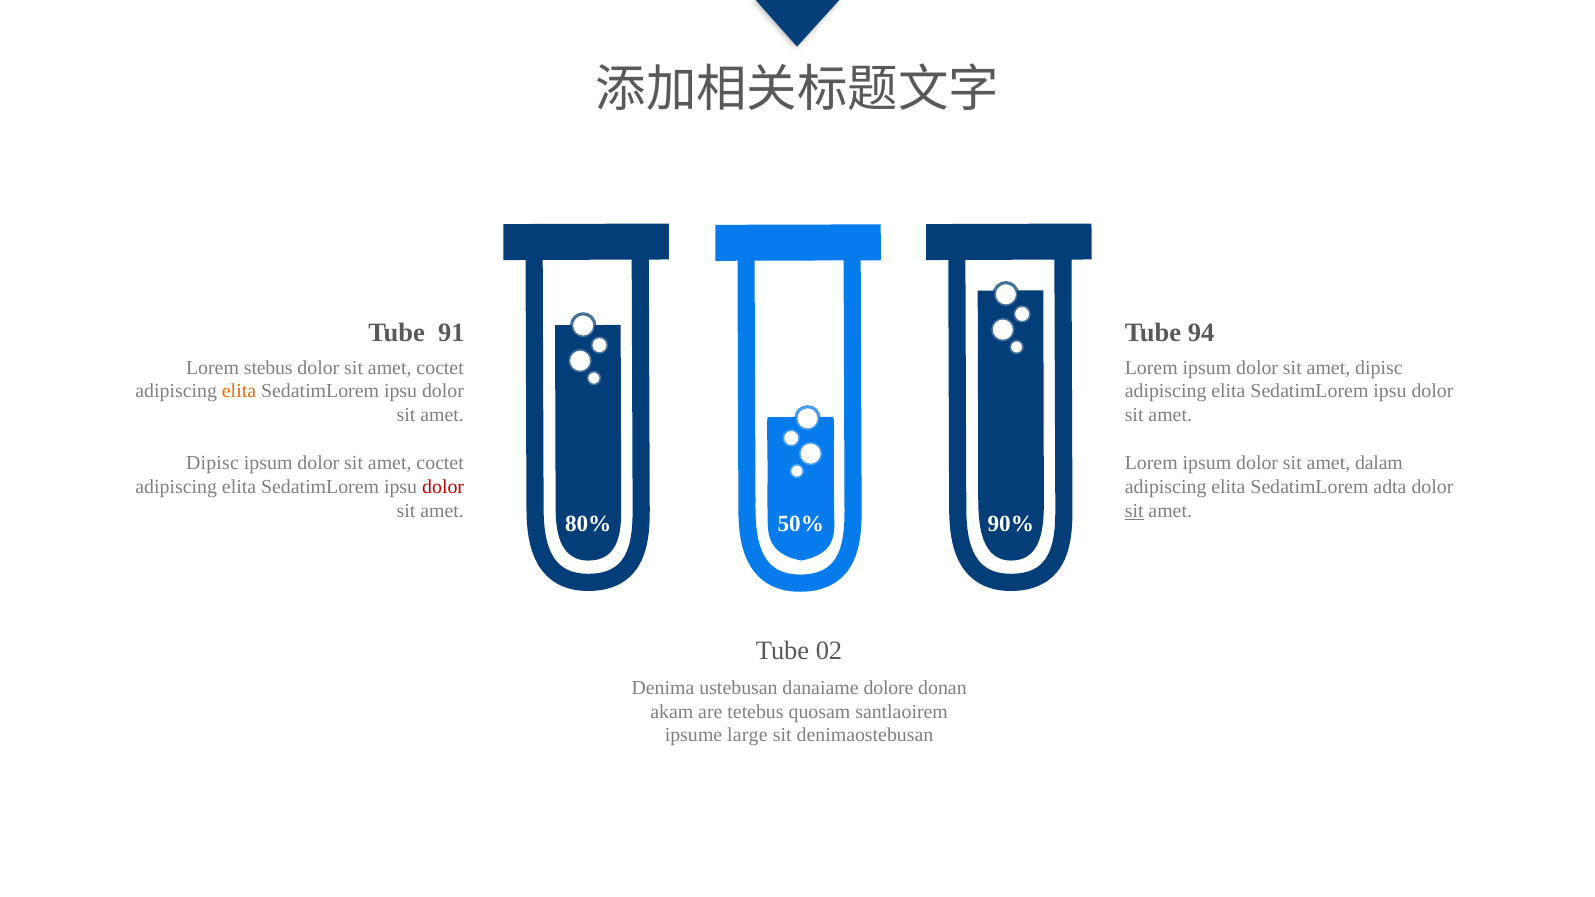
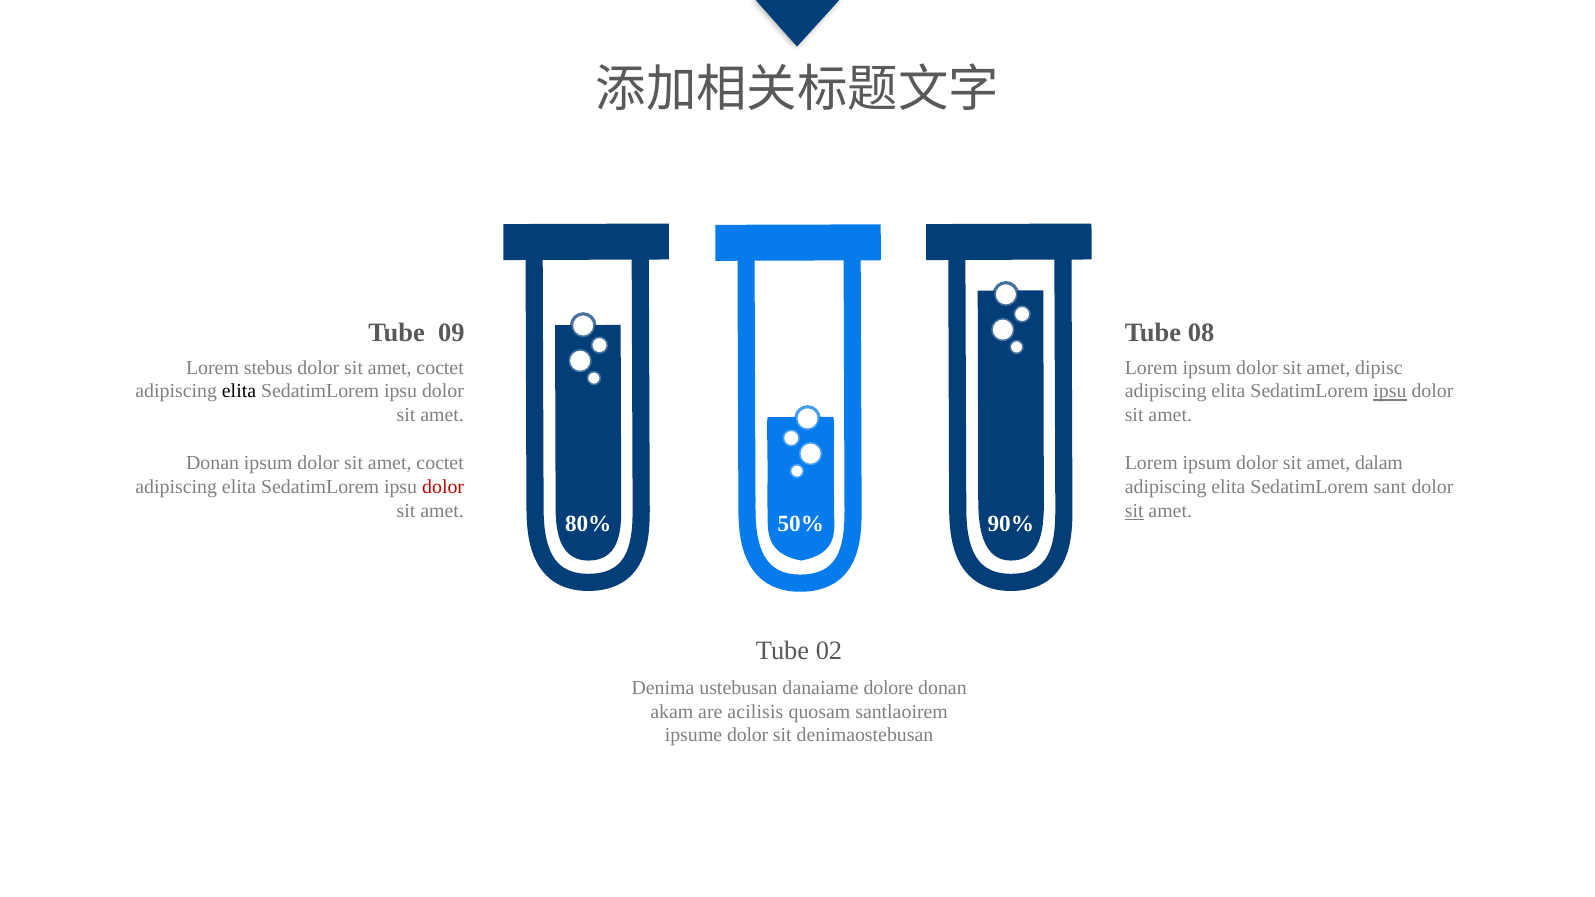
91: 91 -> 09
94: 94 -> 08
elita at (239, 391) colour: orange -> black
ipsu at (1390, 391) underline: none -> present
Dipisc at (212, 463): Dipisc -> Donan
adta: adta -> sant
tetebus: tetebus -> acilisis
ipsume large: large -> dolor
